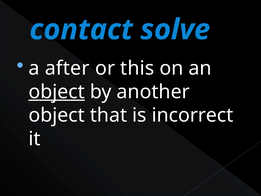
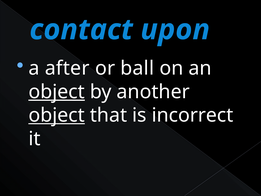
solve: solve -> upon
this: this -> ball
object at (57, 115) underline: none -> present
